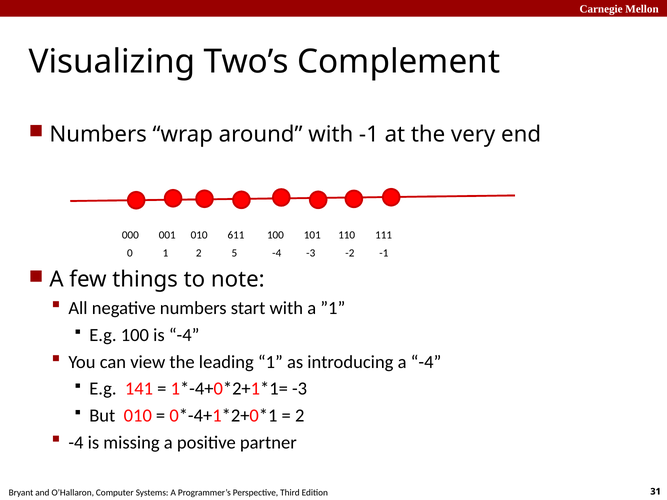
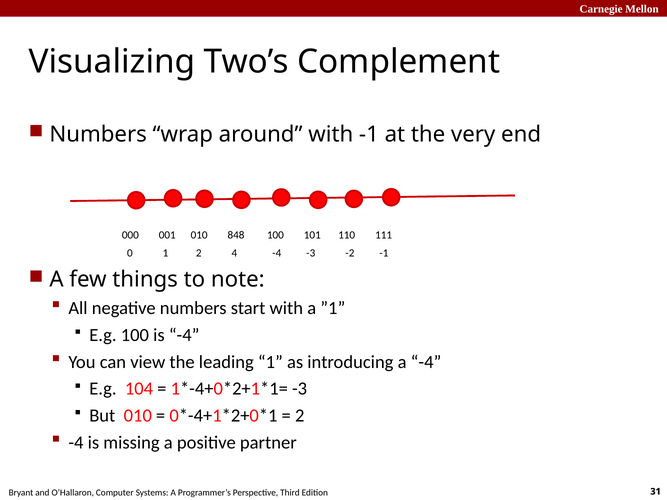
611: 611 -> 848
5: 5 -> 4
141: 141 -> 104
